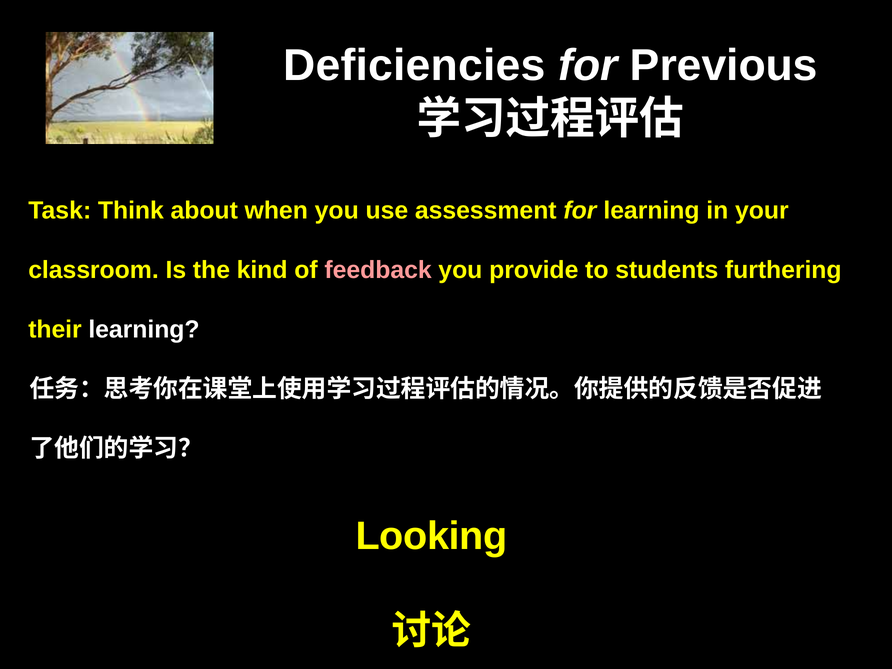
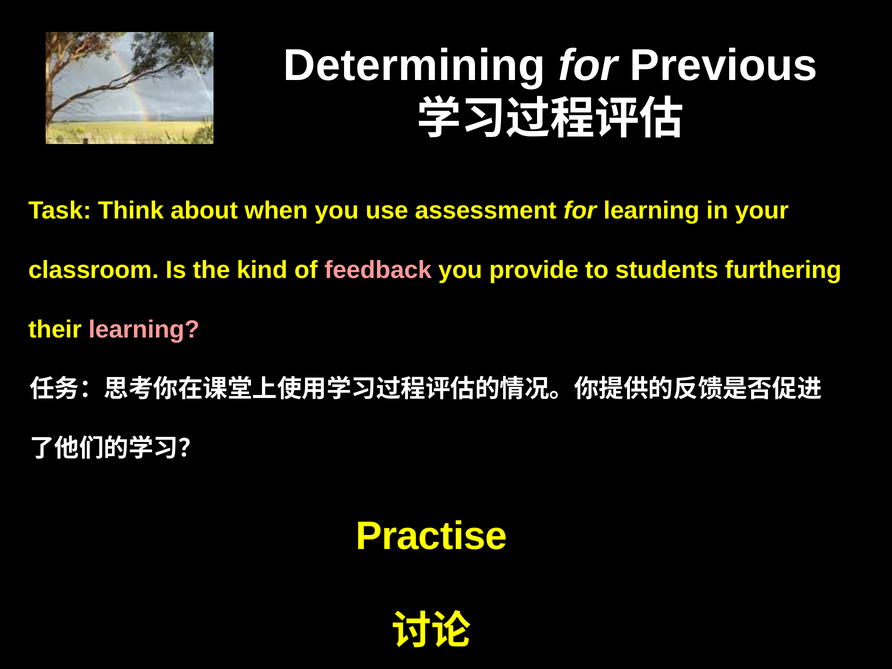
Deficiencies: Deficiencies -> Determining
learning at (144, 330) colour: white -> pink
Looking: Looking -> Practise
